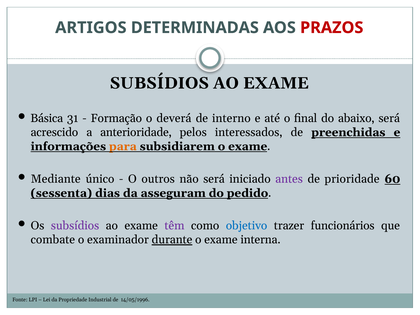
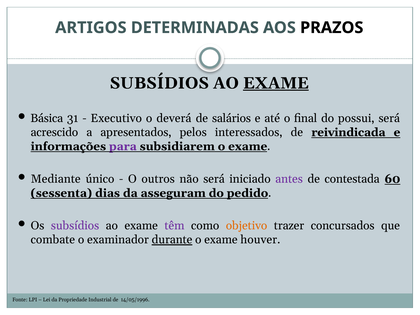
PRAZOS colour: red -> black
EXAME at (276, 83) underline: none -> present
Formação: Formação -> Executivo
interno: interno -> salários
abaixo: abaixo -> possui
anterioridade: anterioridade -> apresentados
preenchidas: preenchidas -> reivindicada
para colour: orange -> purple
prioridade: prioridade -> contestada
objetivo colour: blue -> orange
funcionários: funcionários -> concursados
interna: interna -> houver
